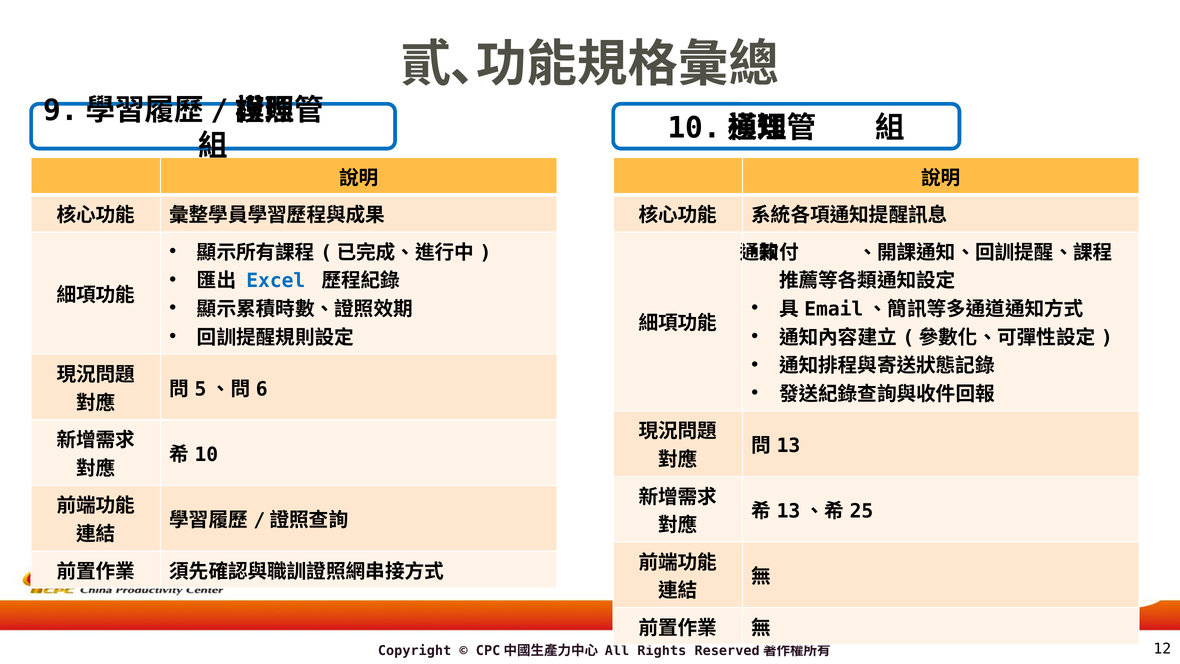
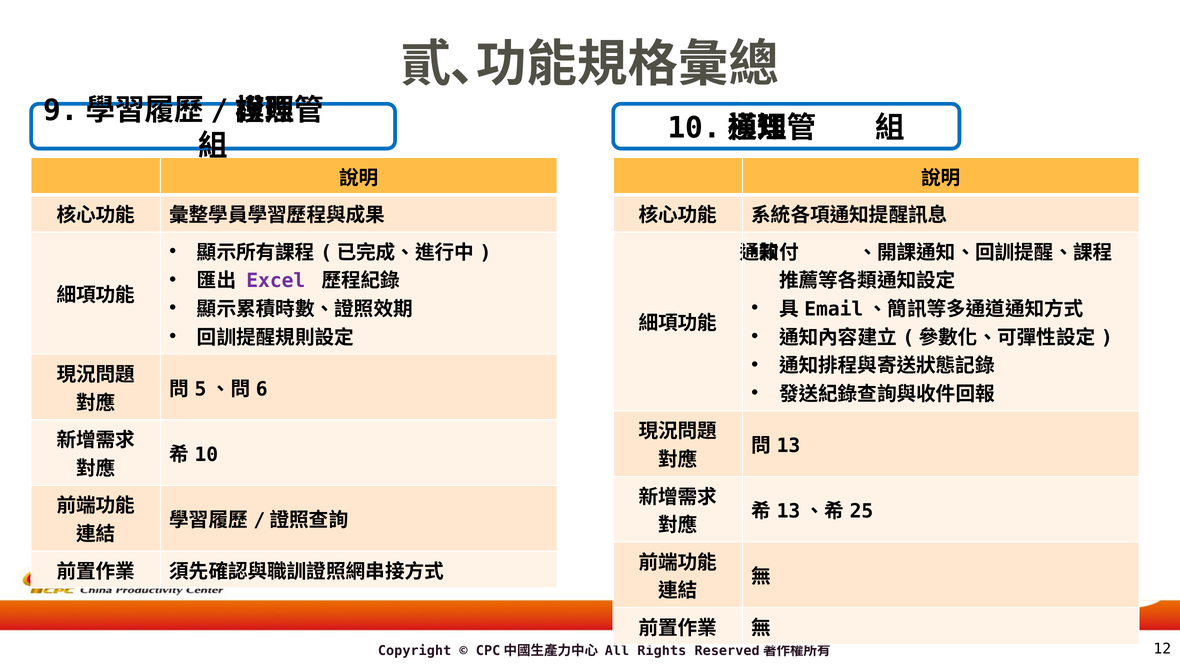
Excel colour: blue -> purple
